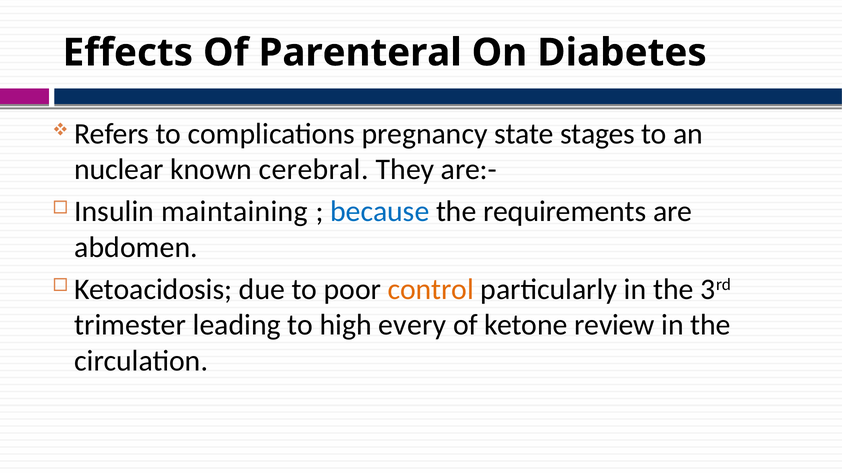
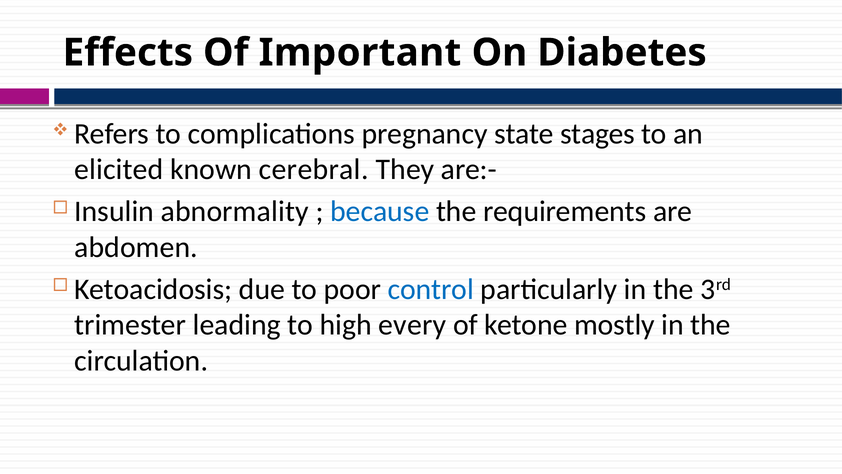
Parenteral: Parenteral -> Important
nuclear: nuclear -> elicited
maintaining: maintaining -> abnormality
control colour: orange -> blue
review: review -> mostly
